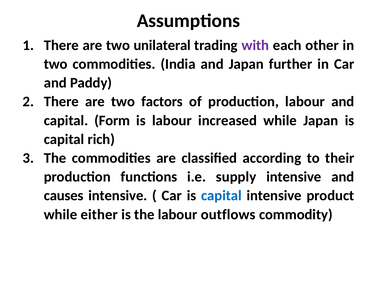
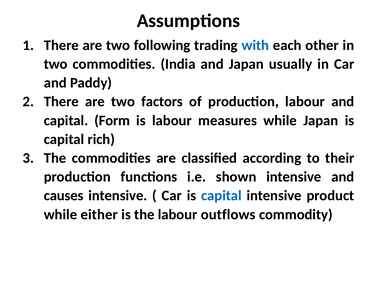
unilateral: unilateral -> following
with colour: purple -> blue
further: further -> usually
increased: increased -> measures
supply: supply -> shown
